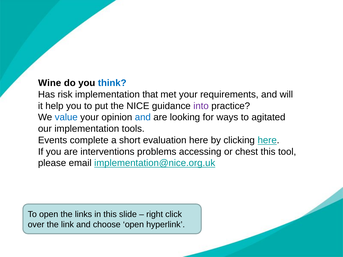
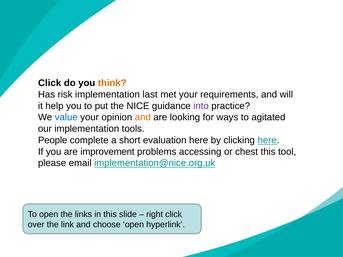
Wine at (50, 83): Wine -> Click
think colour: blue -> orange
that: that -> last
and at (143, 117) colour: blue -> orange
Events: Events -> People
interventions: interventions -> improvement
